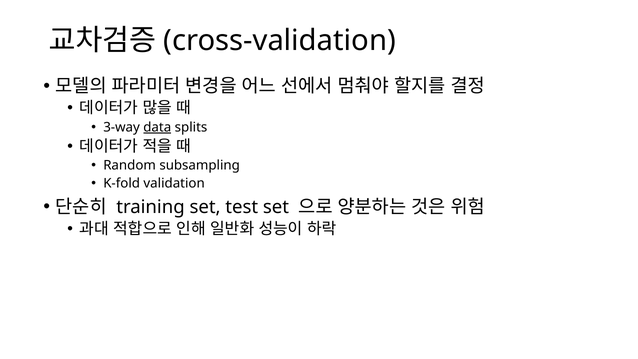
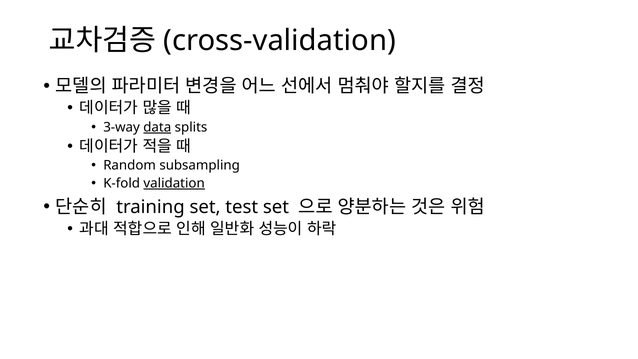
validation underline: none -> present
